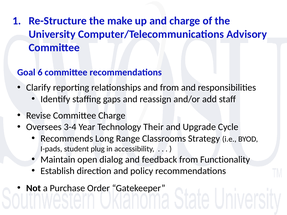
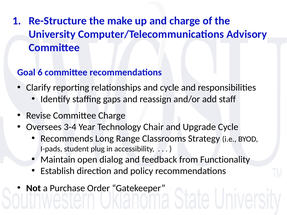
and from: from -> cycle
Their: Their -> Chair
